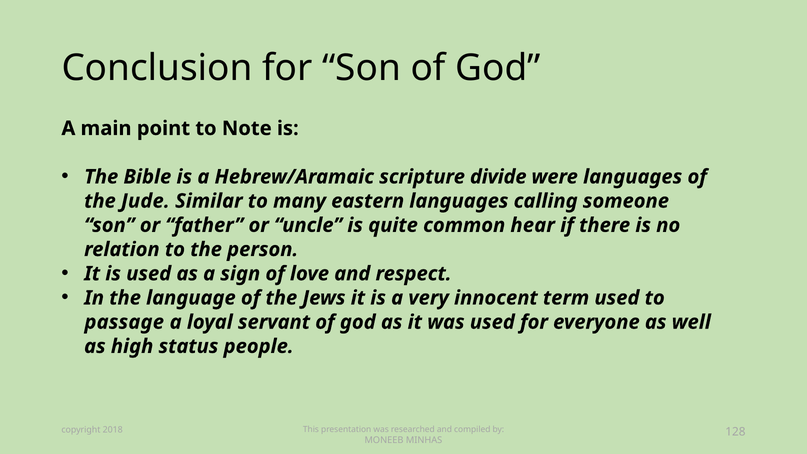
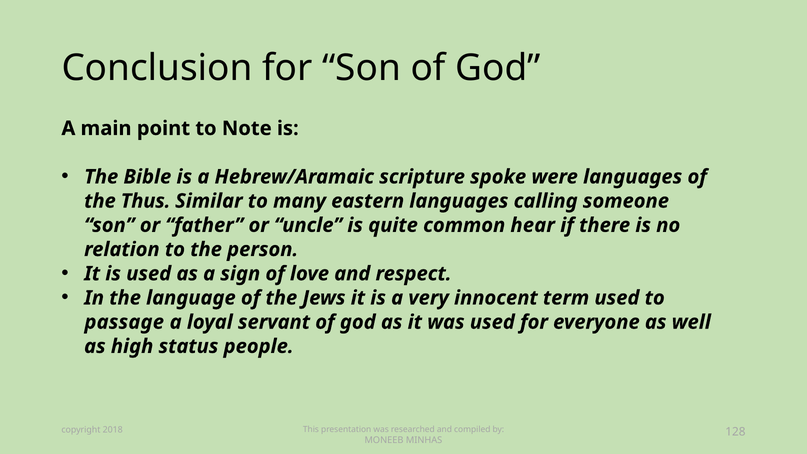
divide: divide -> spoke
Jude: Jude -> Thus
